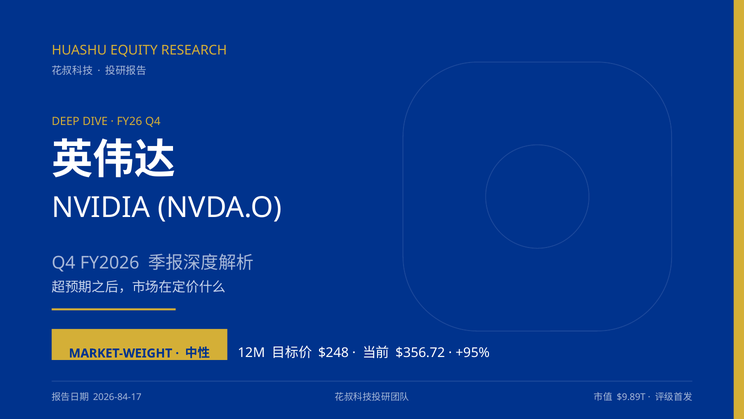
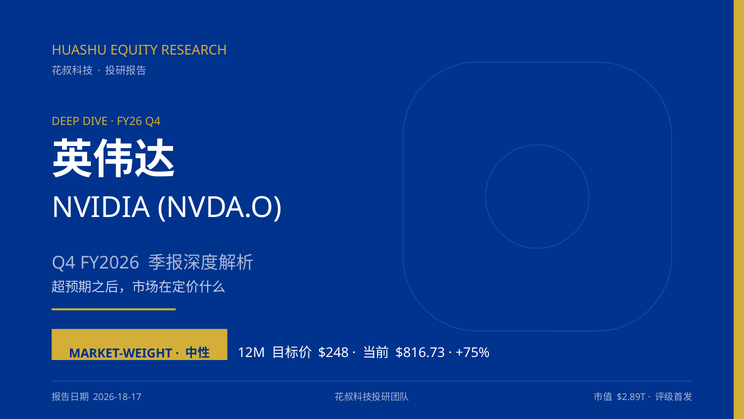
$356.72: $356.72 -> $816.73
+95%: +95% -> +75%
2026-84-17: 2026-84-17 -> 2026-18-17
$9.89T: $9.89T -> $2.89T
